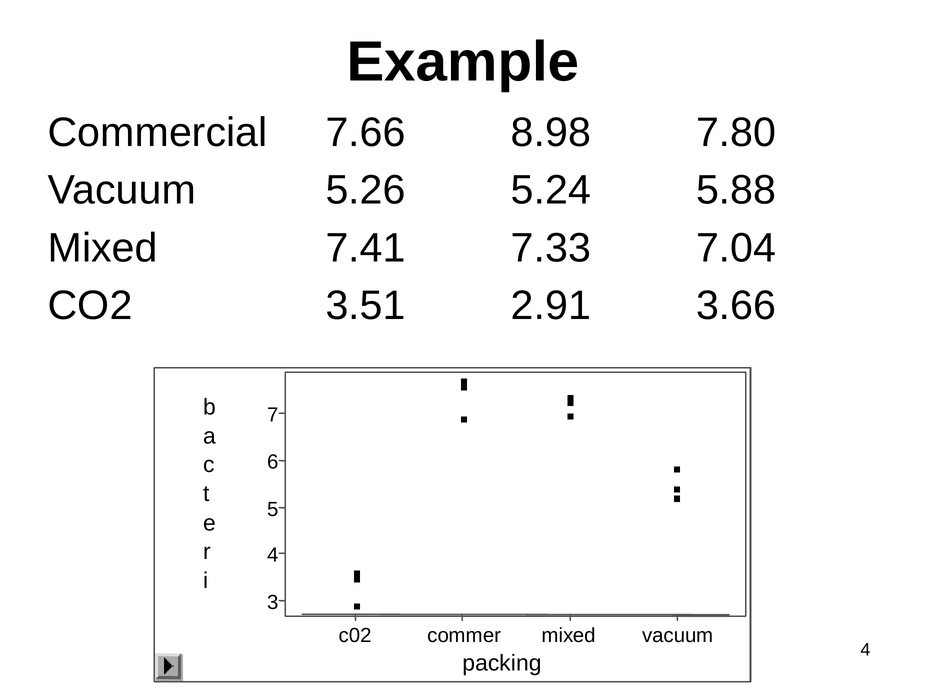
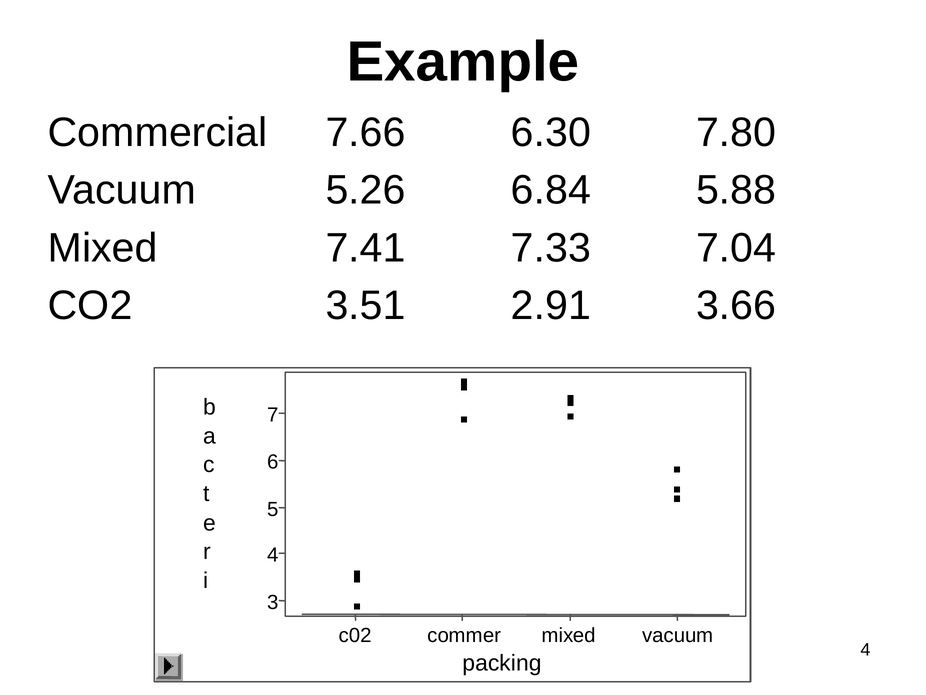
8.98: 8.98 -> 6.30
5.24: 5.24 -> 6.84
